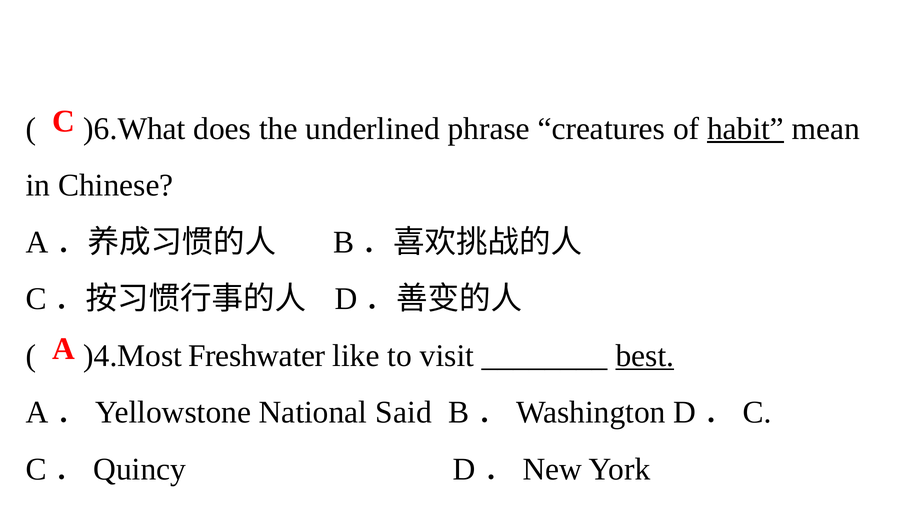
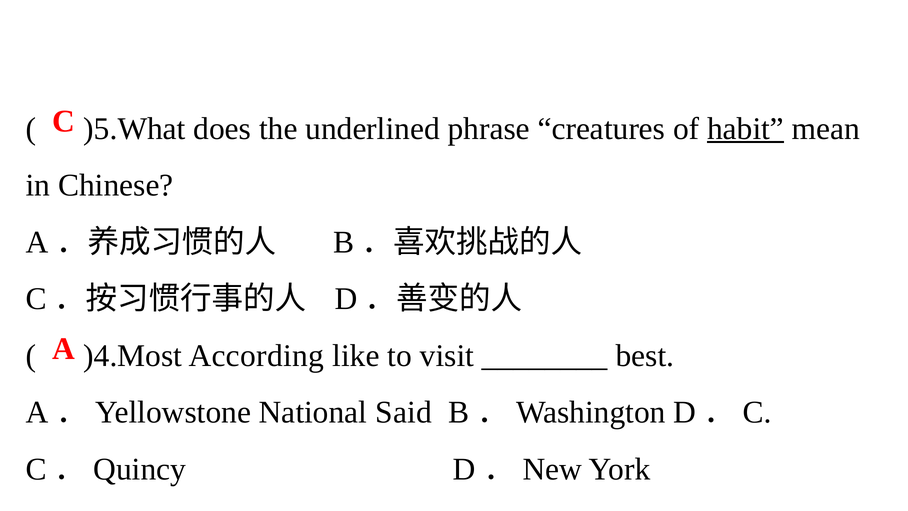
)6.What: )6.What -> )5.What
Freshwater: Freshwater -> According
best underline: present -> none
